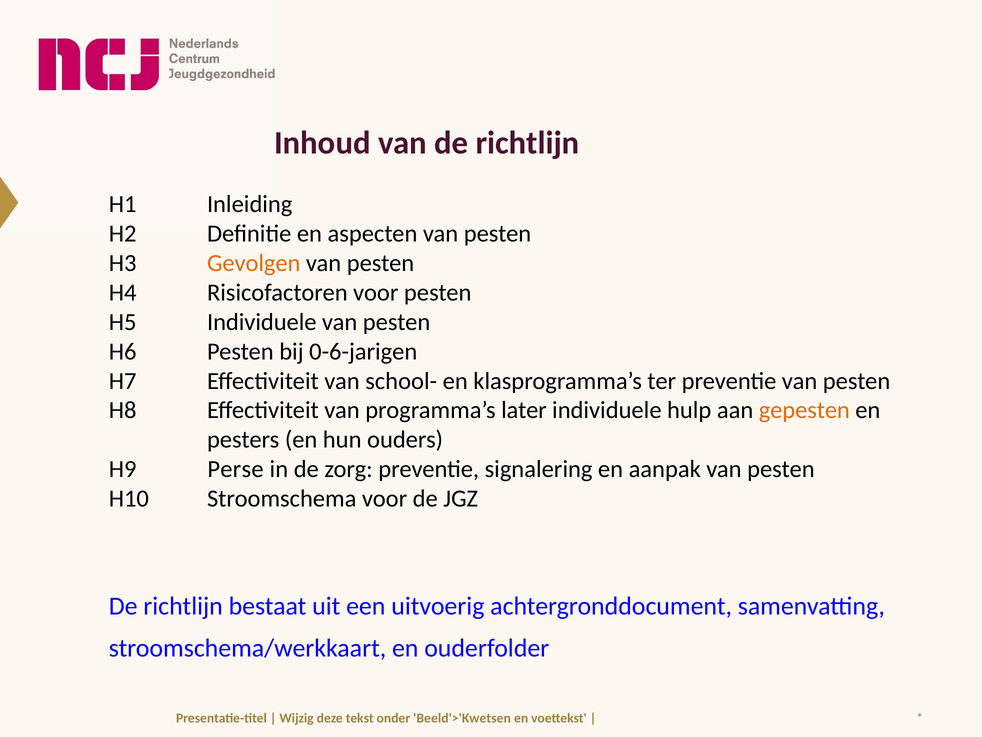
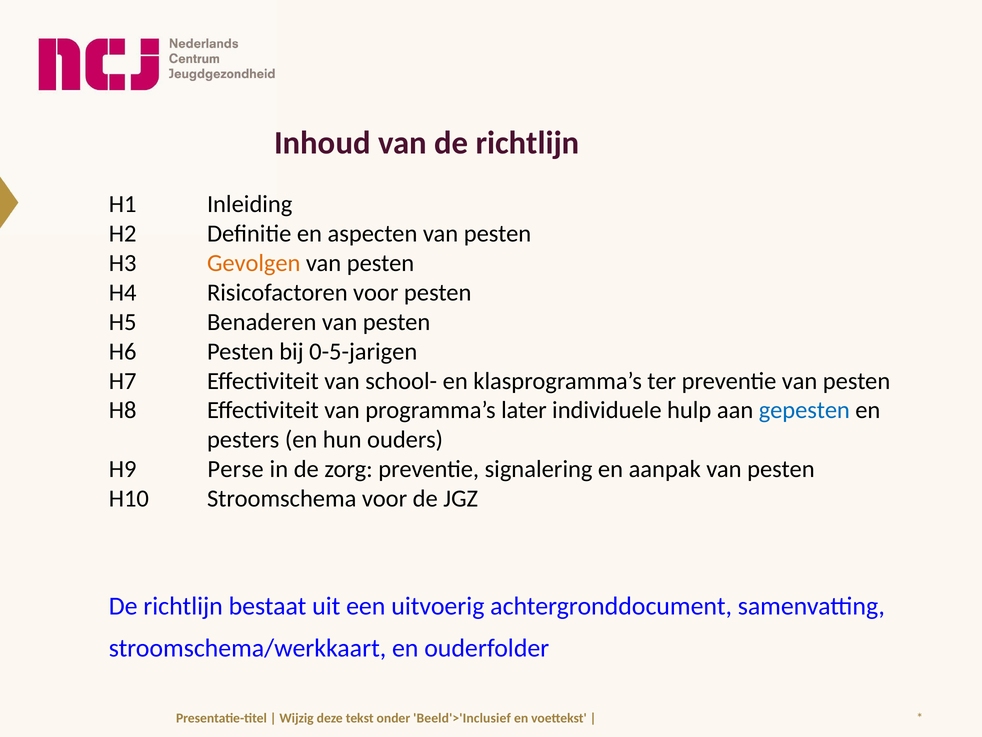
H5 Individuele: Individuele -> Benaderen
0-6-jarigen: 0-6-jarigen -> 0-5-jarigen
gepesten colour: orange -> blue
Beeld'>'Kwetsen: Beeld'>'Kwetsen -> Beeld'>'Inclusief
